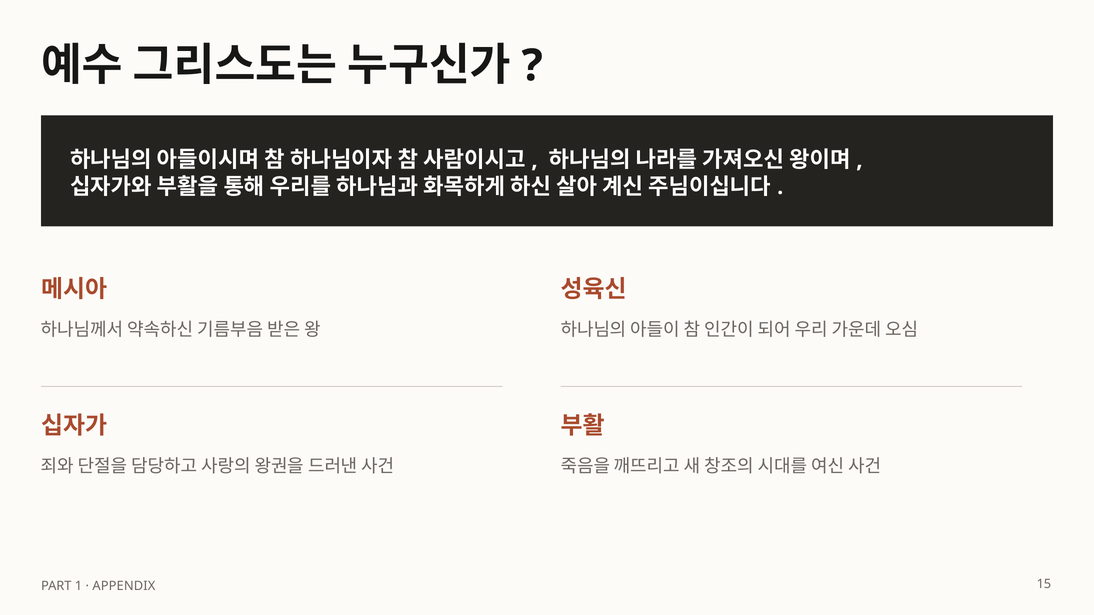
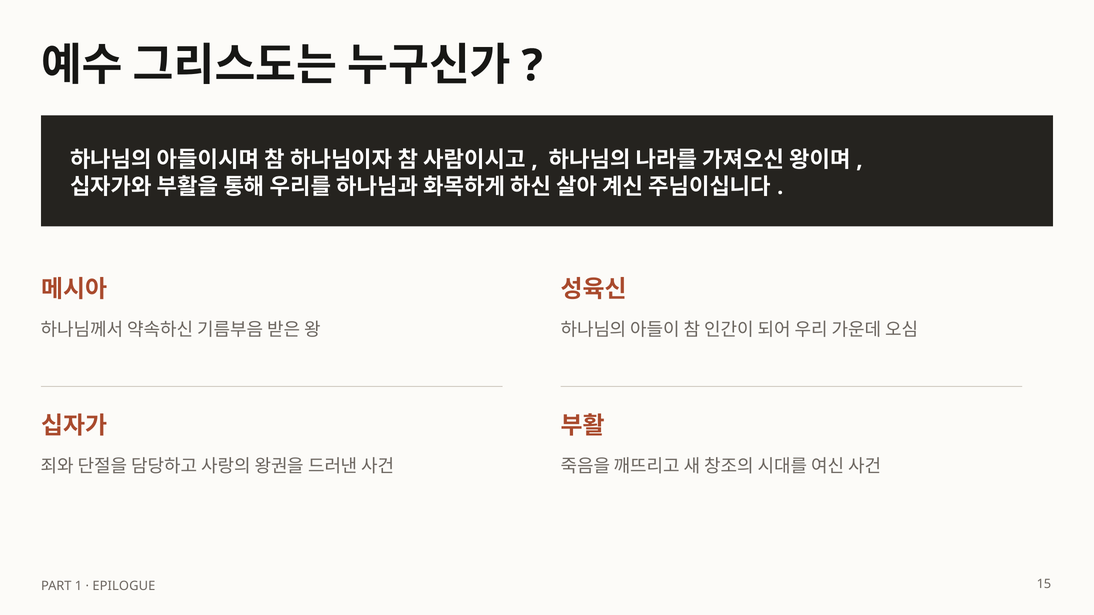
APPENDIX: APPENDIX -> EPILOGUE
